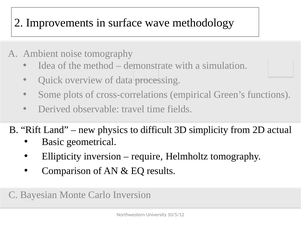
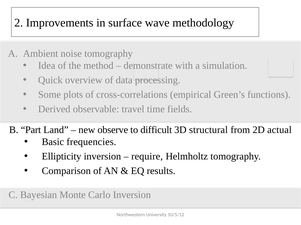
Rift: Rift -> Part
physics: physics -> observe
simplicity: simplicity -> structural
geometrical: geometrical -> frequencies
